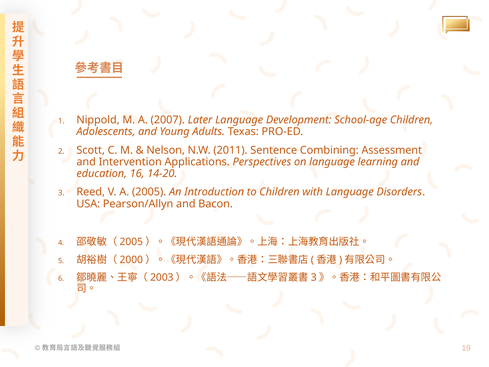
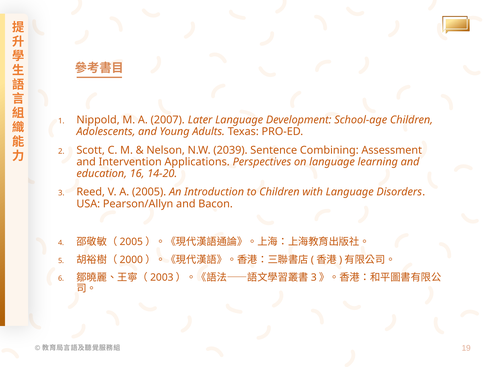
2011: 2011 -> 2039
